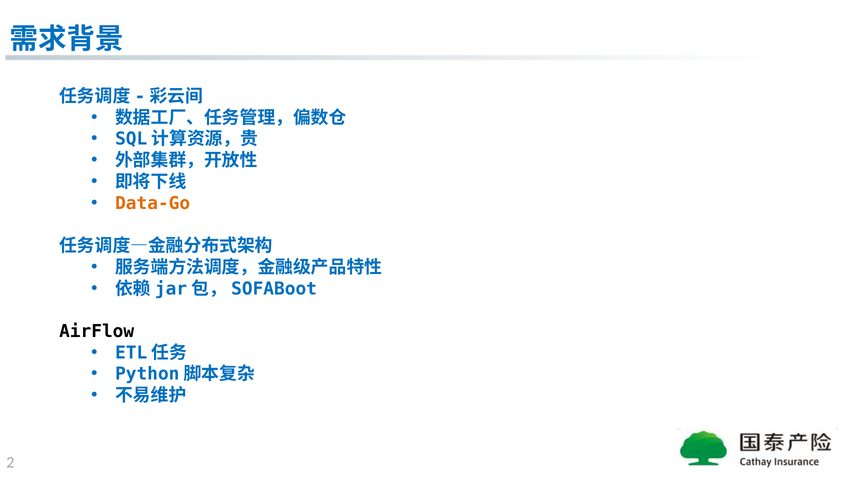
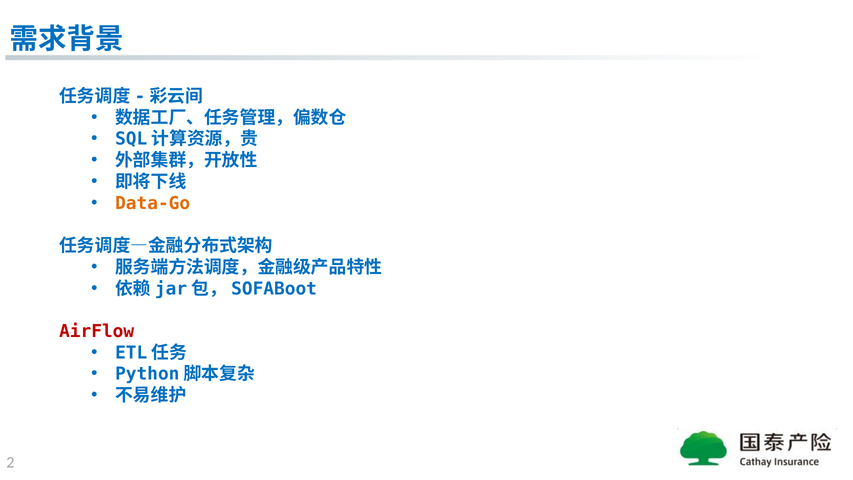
AirFlow colour: black -> red
